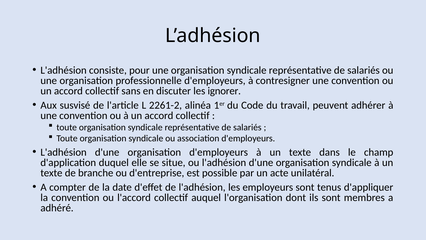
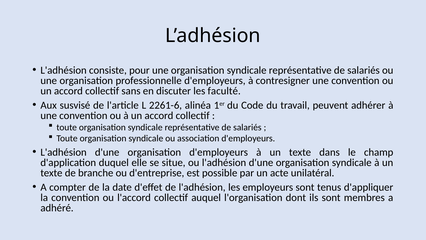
ignorer: ignorer -> faculté
2261-2: 2261-2 -> 2261-6
